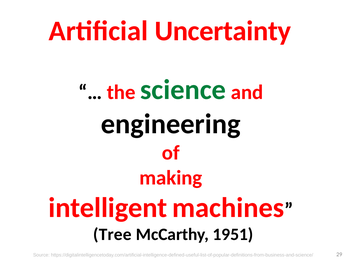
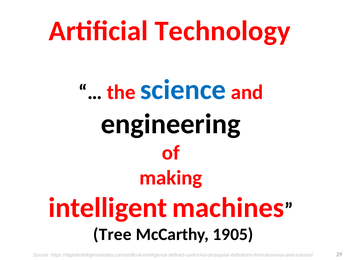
Uncertainty: Uncertainty -> Technology
science colour: green -> blue
1951: 1951 -> 1905
